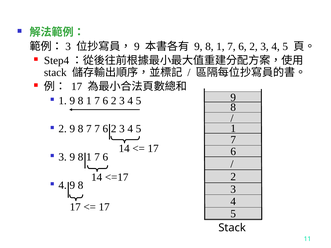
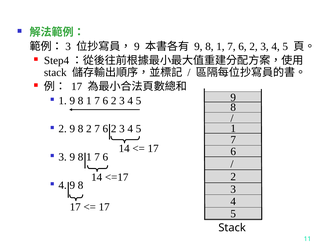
8 7: 7 -> 2
